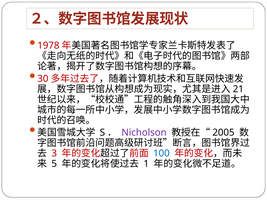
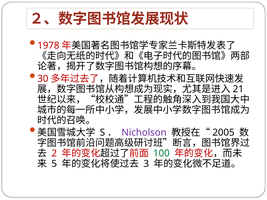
3: 3 -> 2
100 colour: blue -> green
1: 1 -> 3
